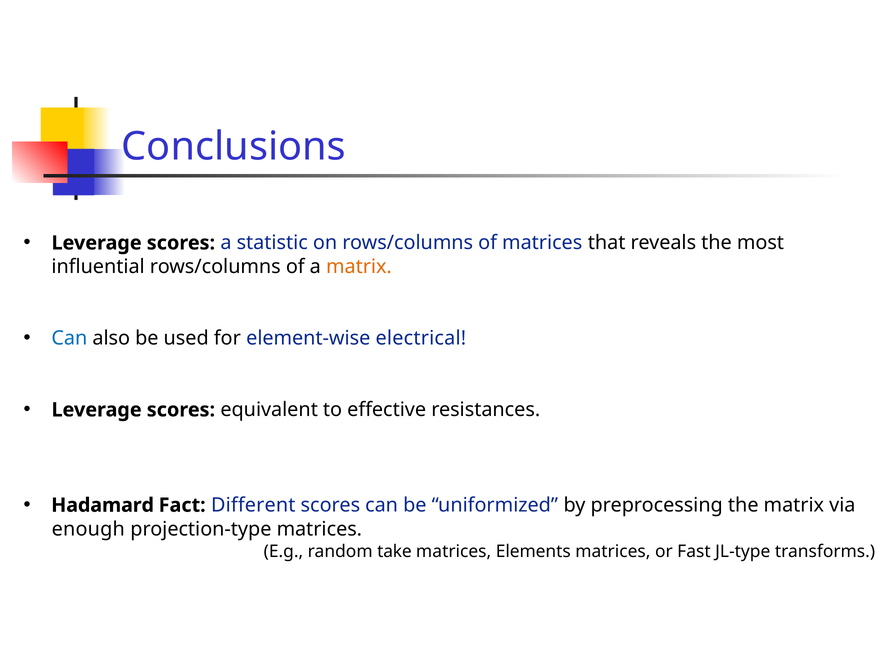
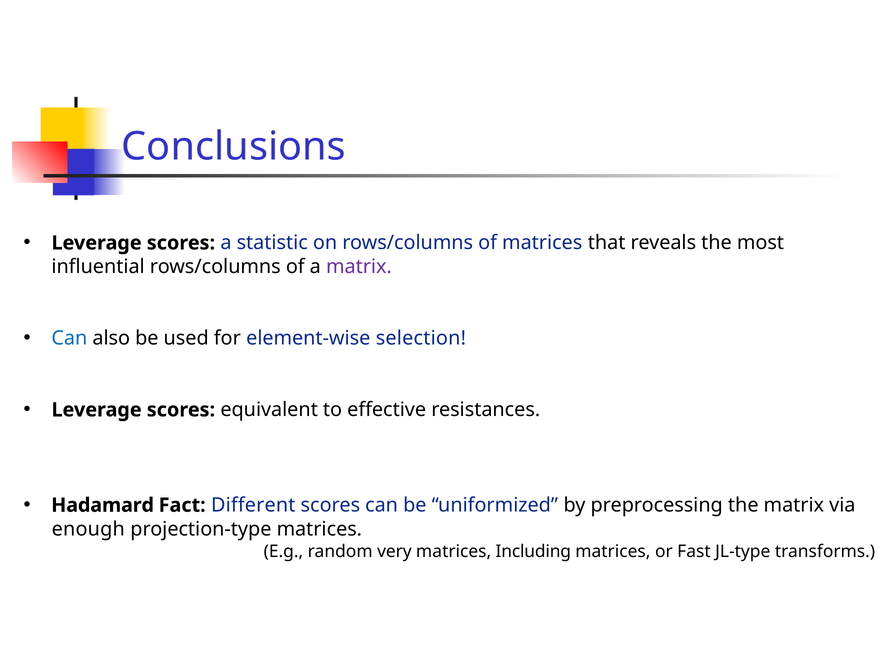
matrix at (359, 267) colour: orange -> purple
electrical: electrical -> selection
take: take -> very
Elements: Elements -> Including
